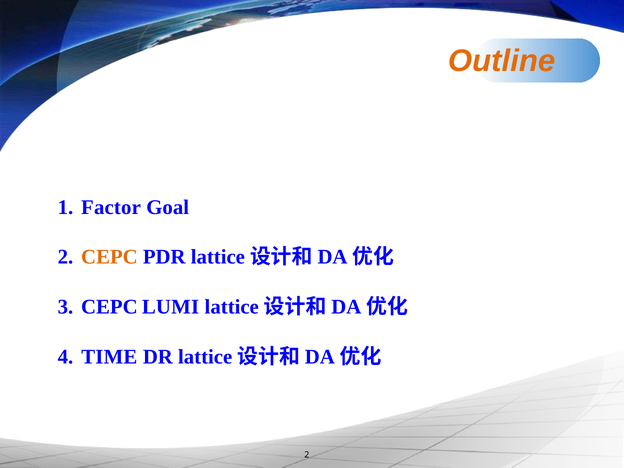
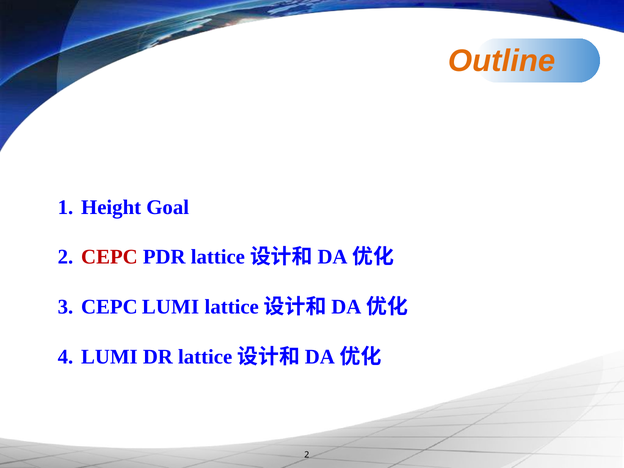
Factor: Factor -> Height
CEPC at (109, 257) colour: orange -> red
TIME at (109, 357): TIME -> LUMI
